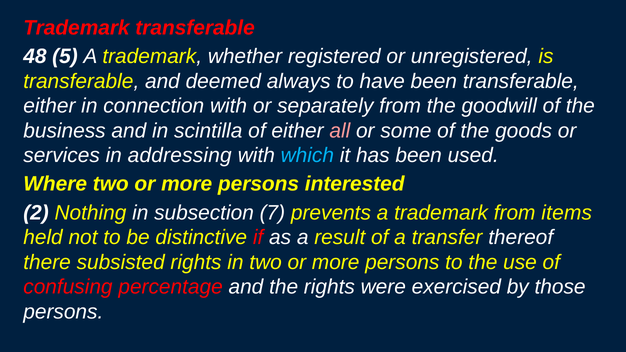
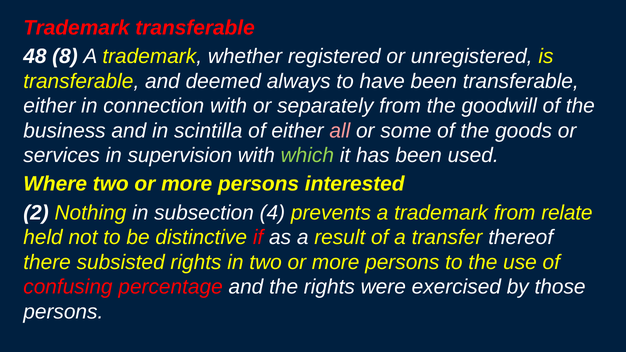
5: 5 -> 8
addressing: addressing -> supervision
which colour: light blue -> light green
7: 7 -> 4
items: items -> relate
